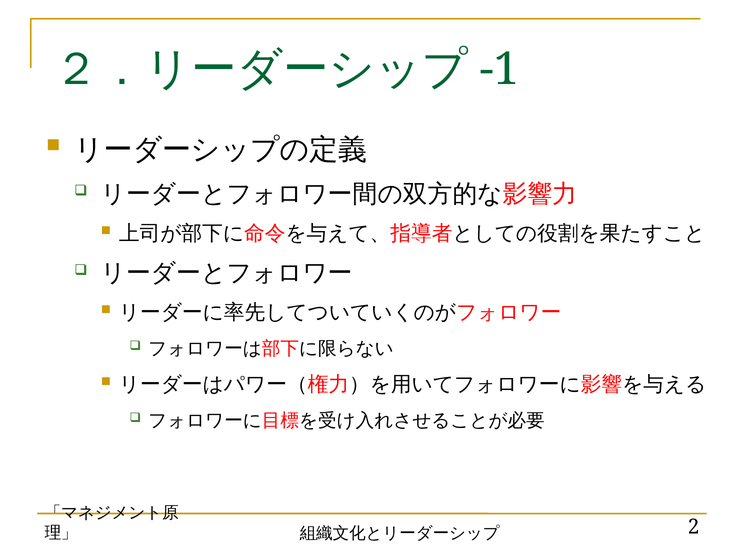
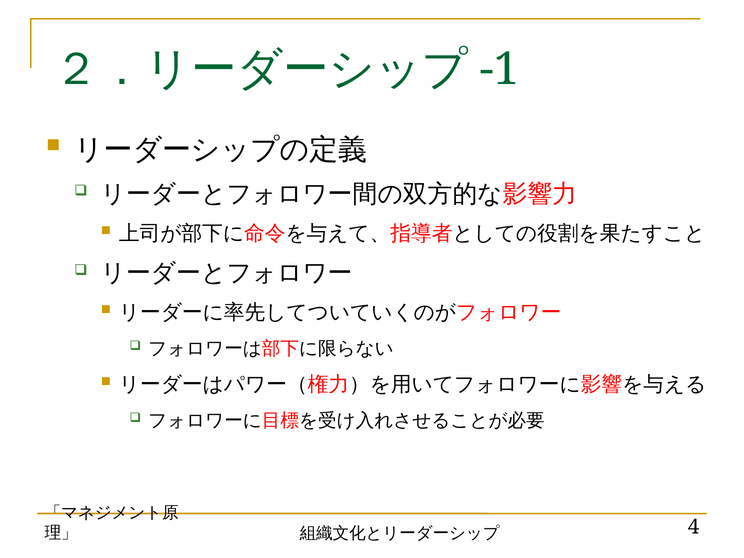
2: 2 -> 4
